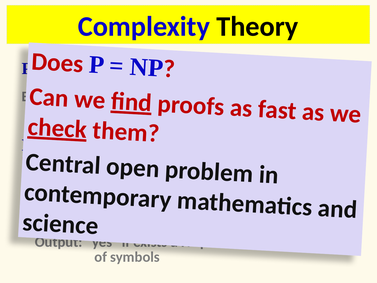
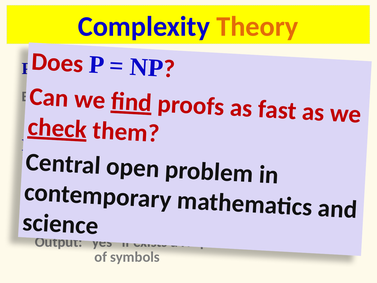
Theory colour: black -> orange
